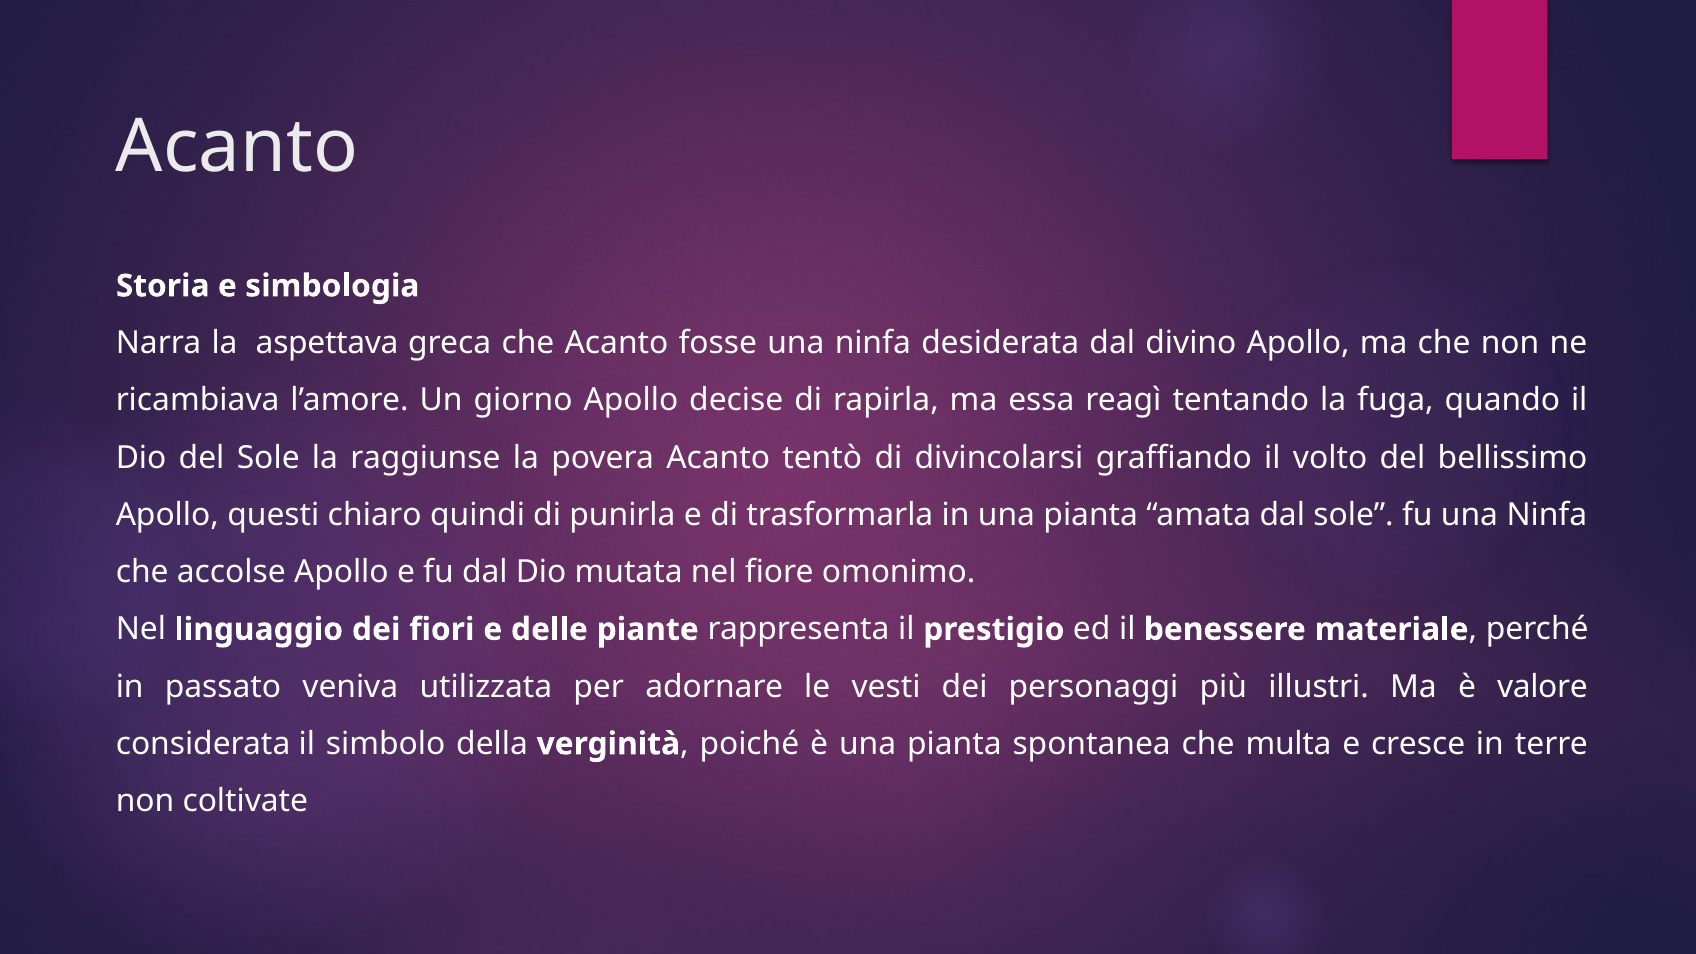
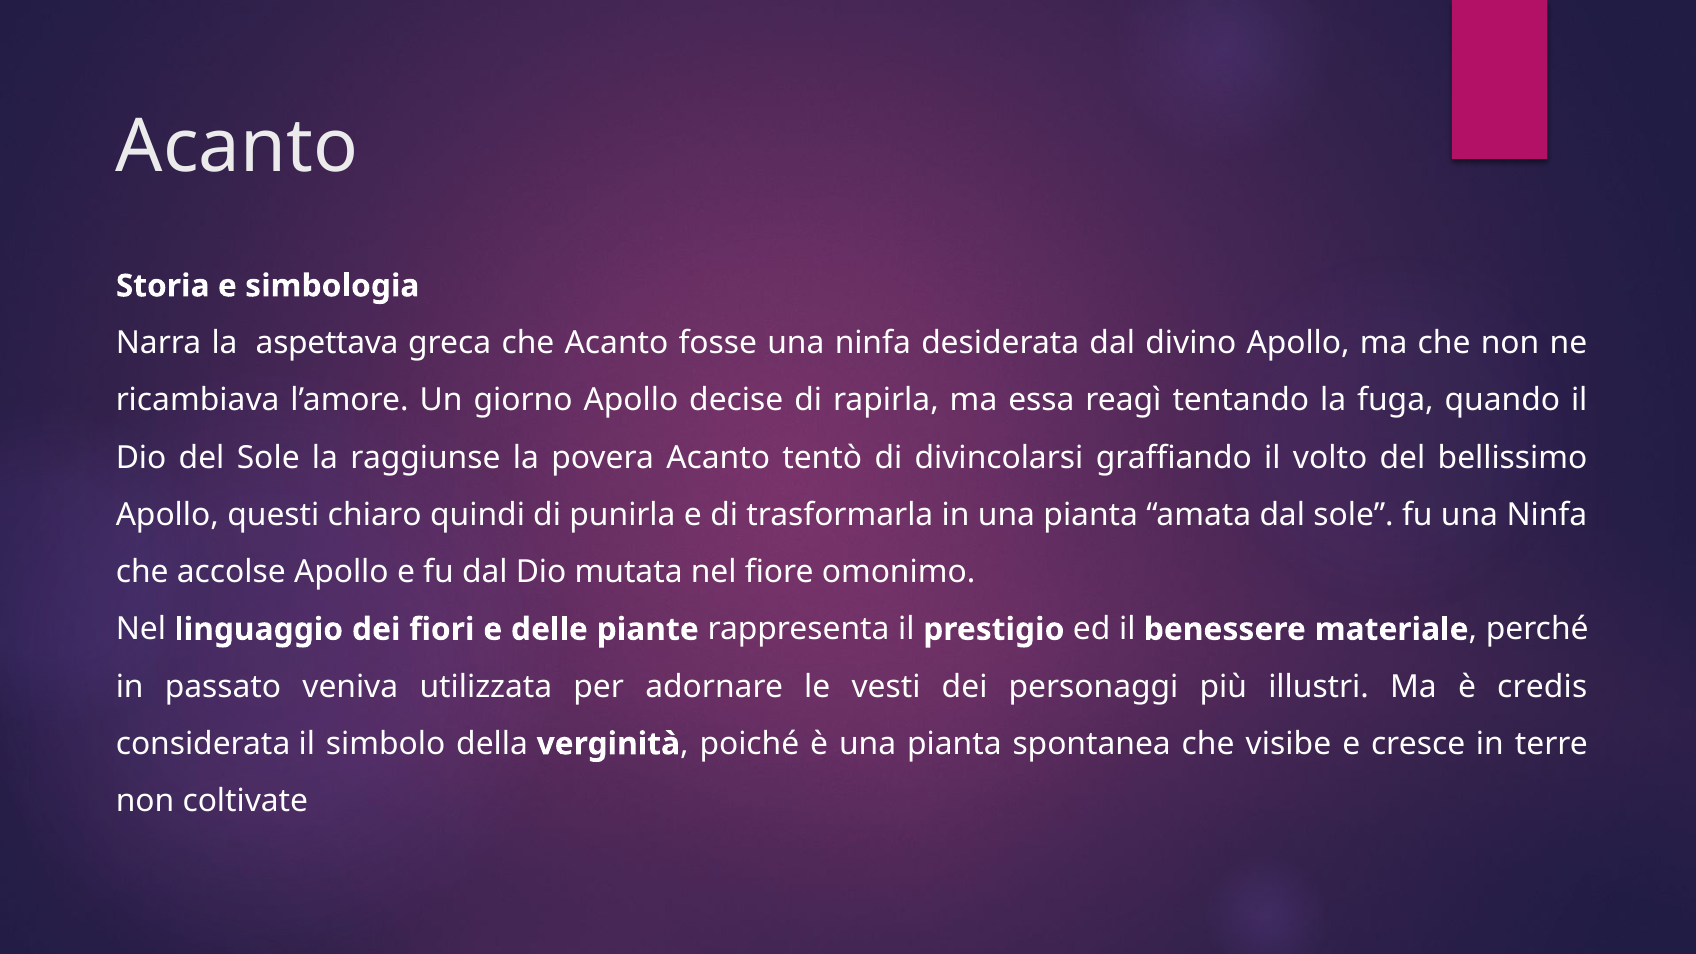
valore: valore -> credis
multa: multa -> visibe
